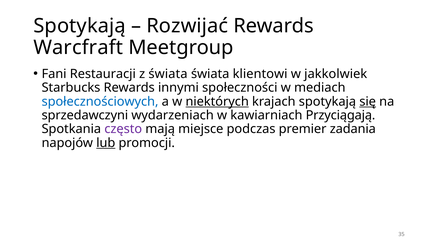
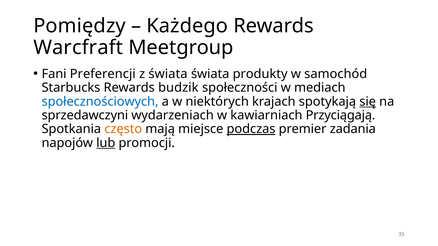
Spotykają at (80, 26): Spotykają -> Pomiędzy
Rozwijać: Rozwijać -> Każdego
Restauracji: Restauracji -> Preferencji
klientowi: klientowi -> produkty
jakkolwiek: jakkolwiek -> samochód
innymi: innymi -> budzik
niektórych underline: present -> none
często colour: purple -> orange
podczas underline: none -> present
